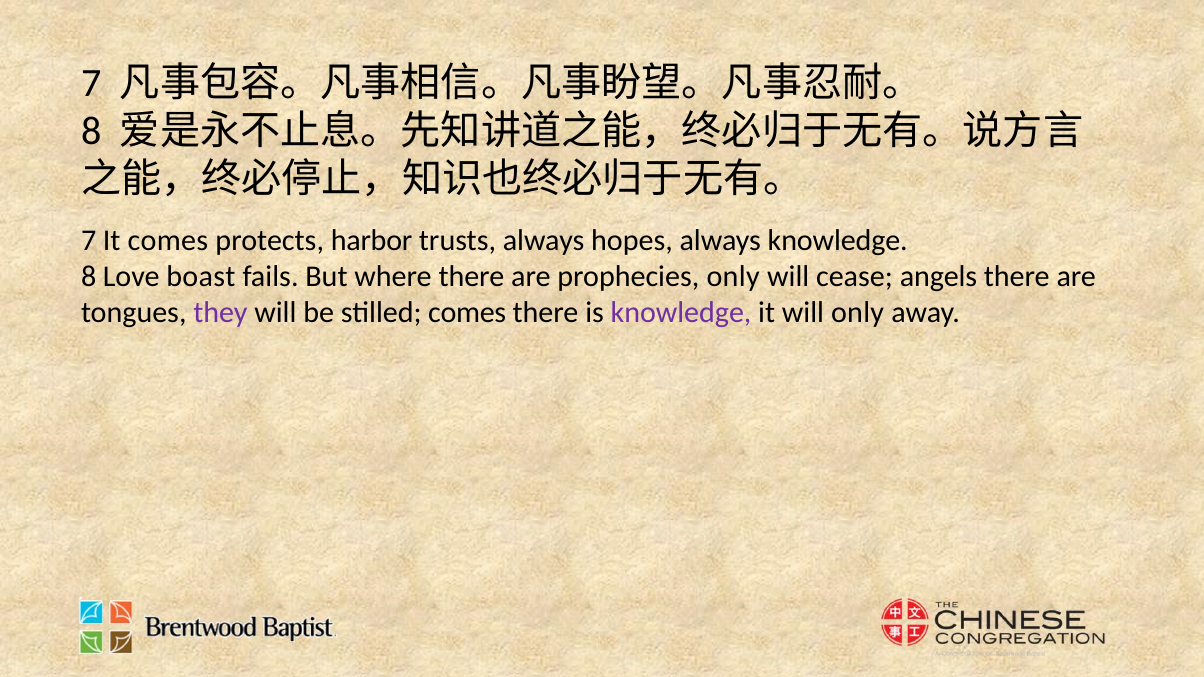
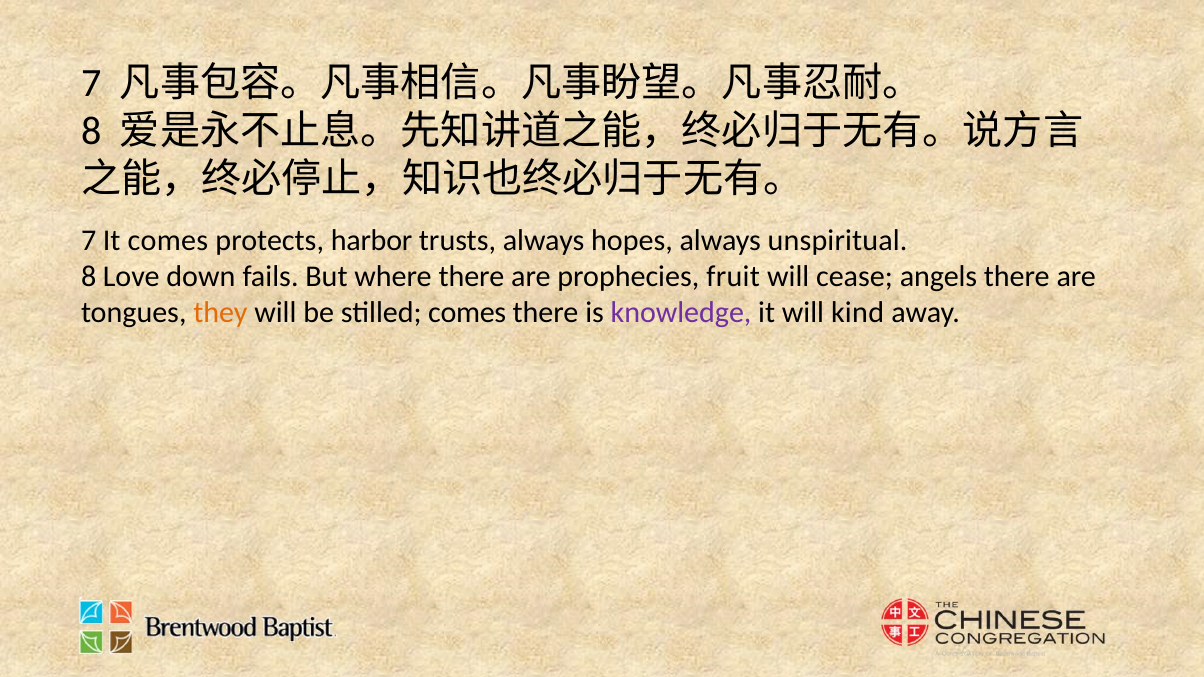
always knowledge: knowledge -> unspiritual
boast: boast -> down
prophecies only: only -> fruit
they colour: purple -> orange
will only: only -> kind
